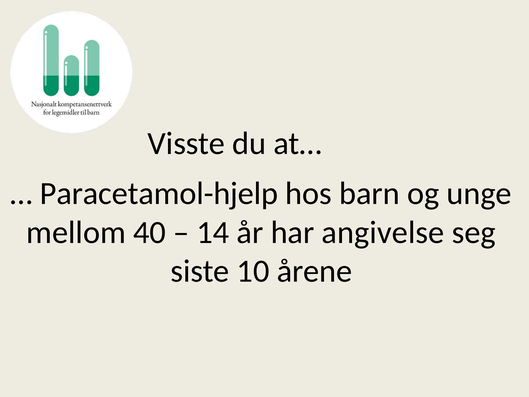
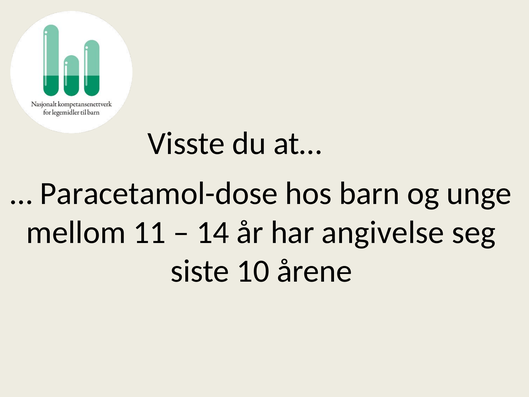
Paracetamol-hjelp: Paracetamol-hjelp -> Paracetamol-dose
40: 40 -> 11
